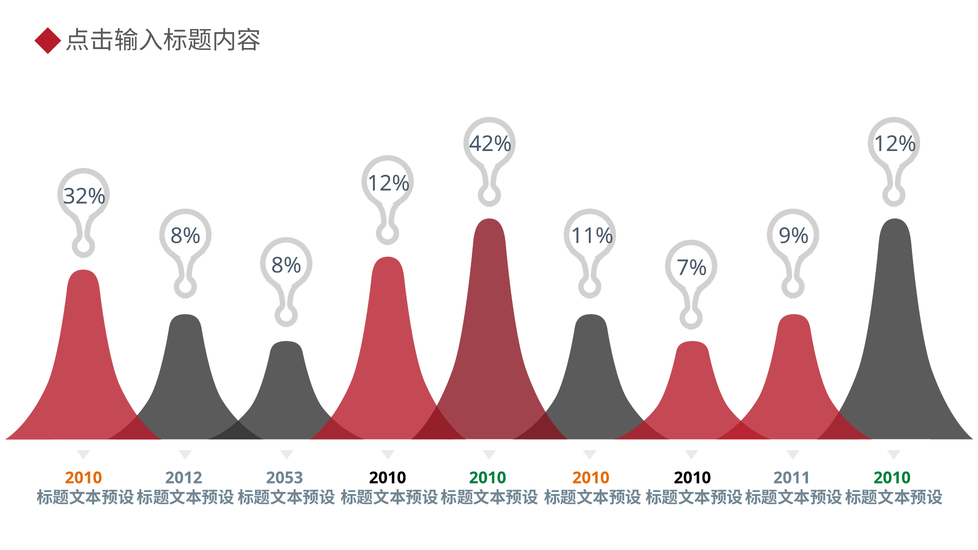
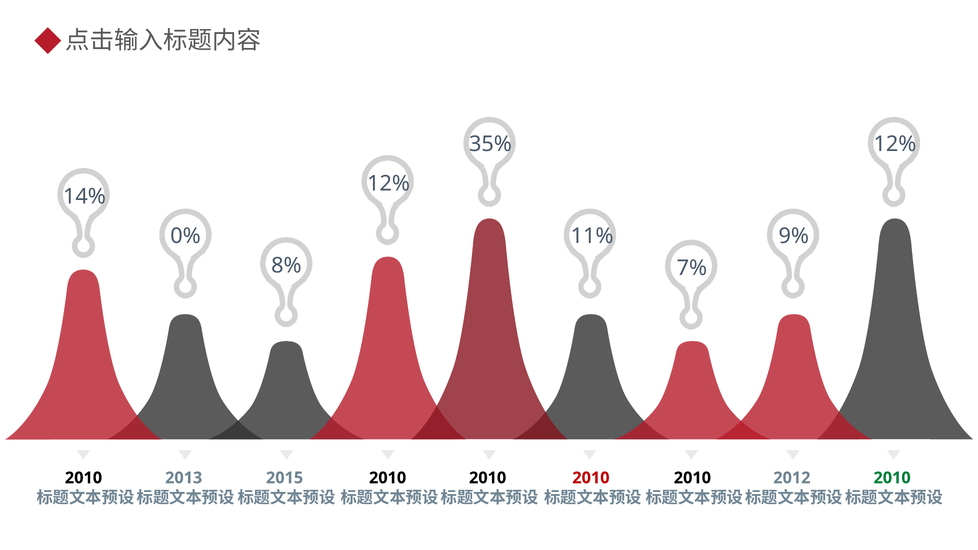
42%: 42% -> 35%
32%: 32% -> 14%
8% at (186, 236): 8% -> 0%
2010 at (84, 478) colour: orange -> black
2012: 2012 -> 2013
2053: 2053 -> 2015
2010 at (488, 478) colour: green -> black
2010 at (591, 478) colour: orange -> red
2011: 2011 -> 2012
